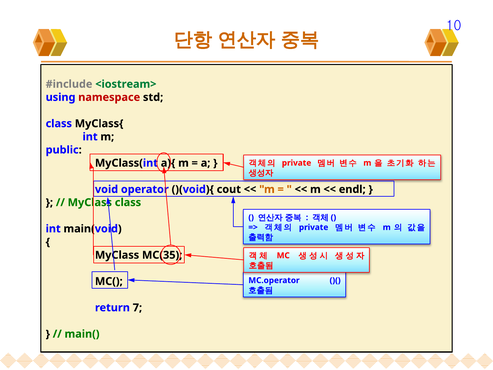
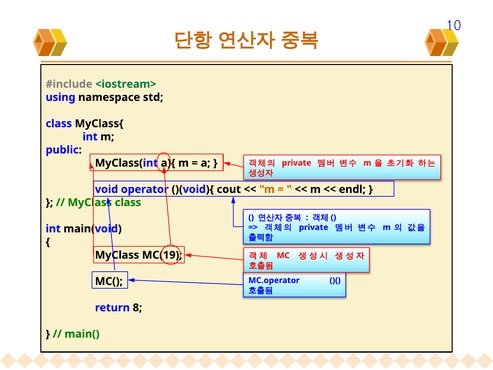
namespace colour: red -> black
MC(35: MC(35 -> MC(19
7: 7 -> 8
